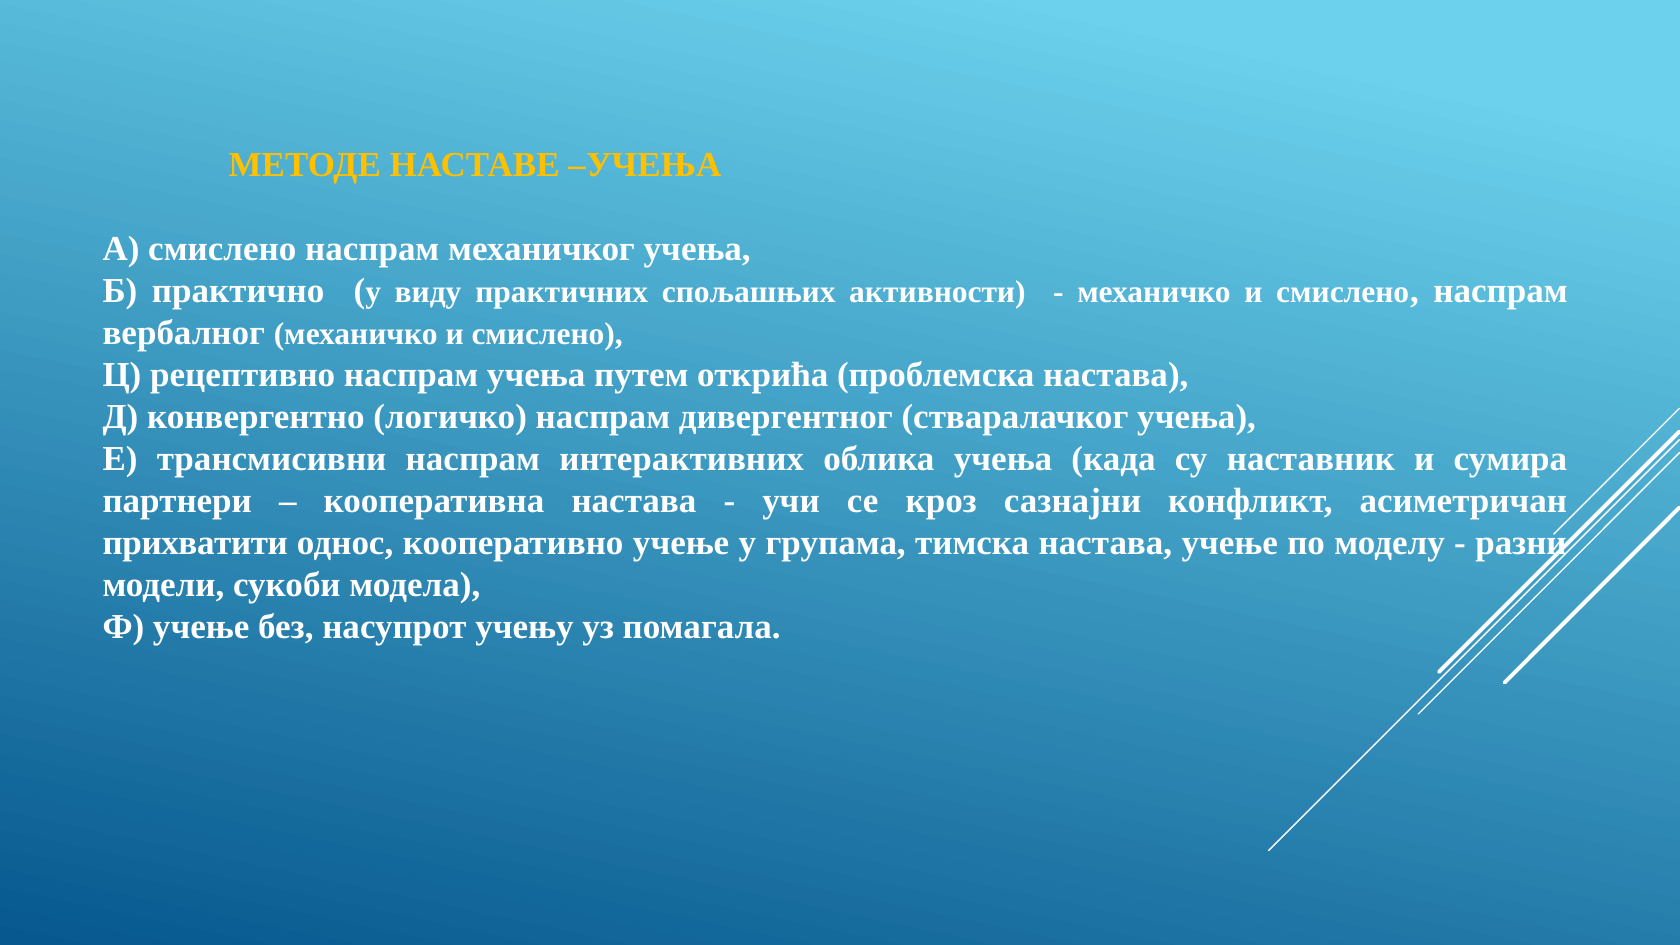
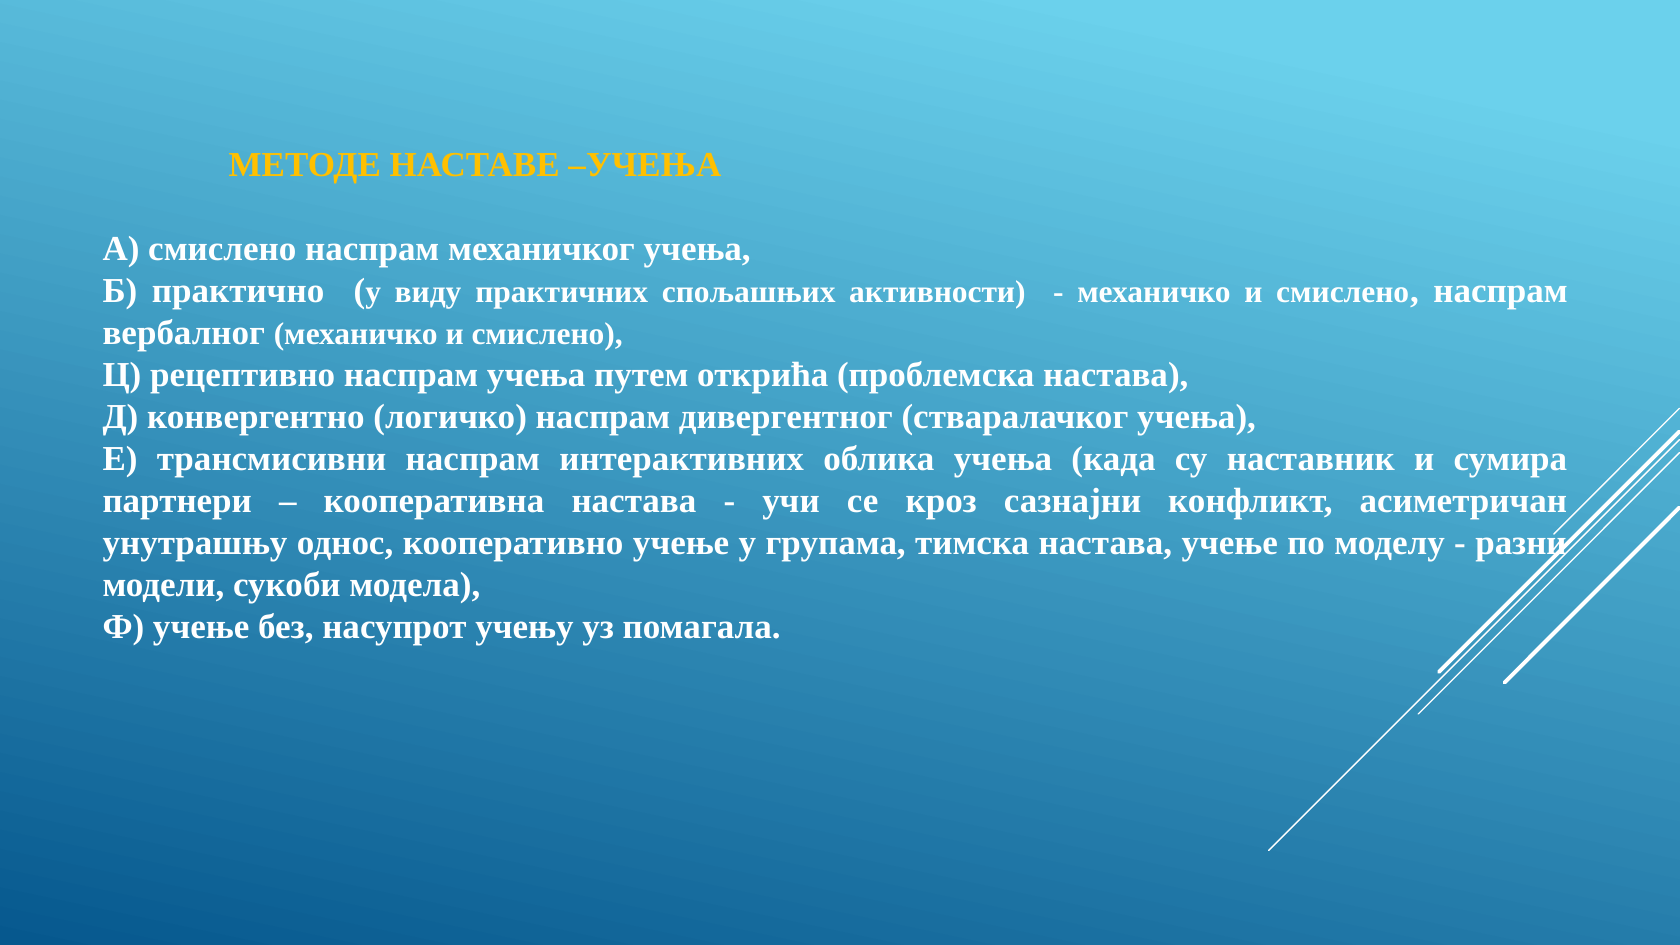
прихватити: прихватити -> унутрашњу
